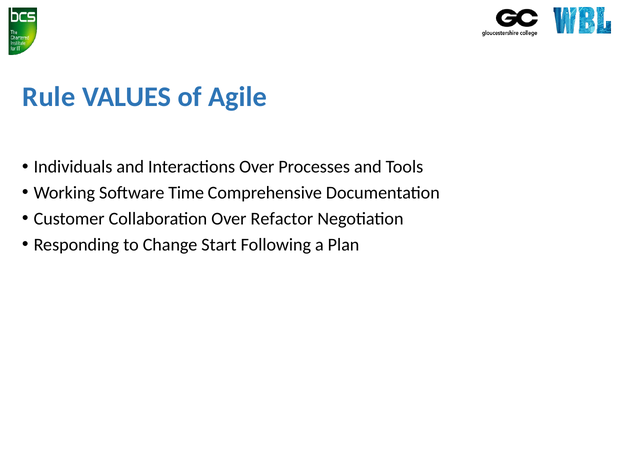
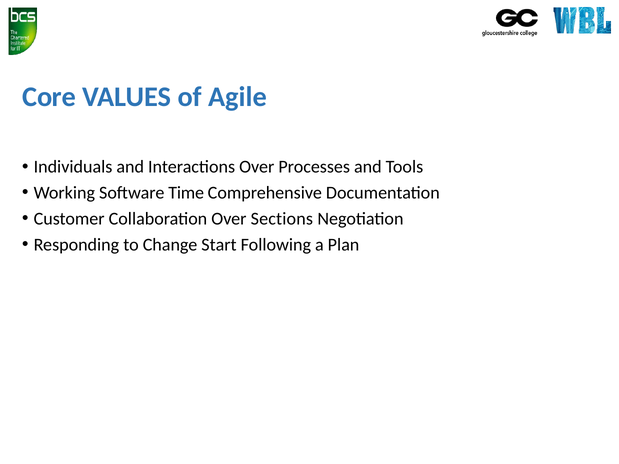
Rule: Rule -> Core
Refactor: Refactor -> Sections
